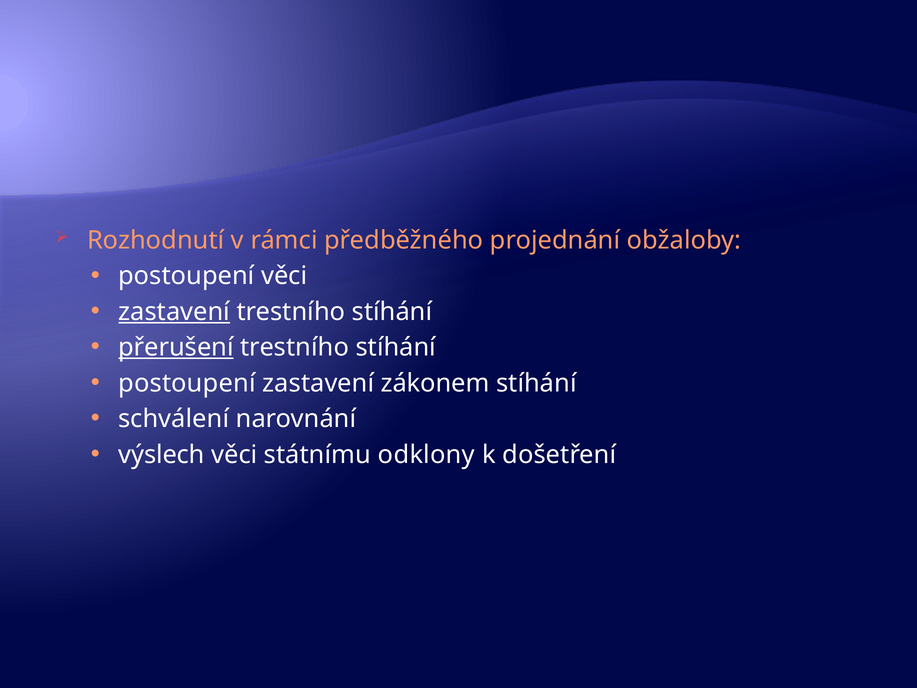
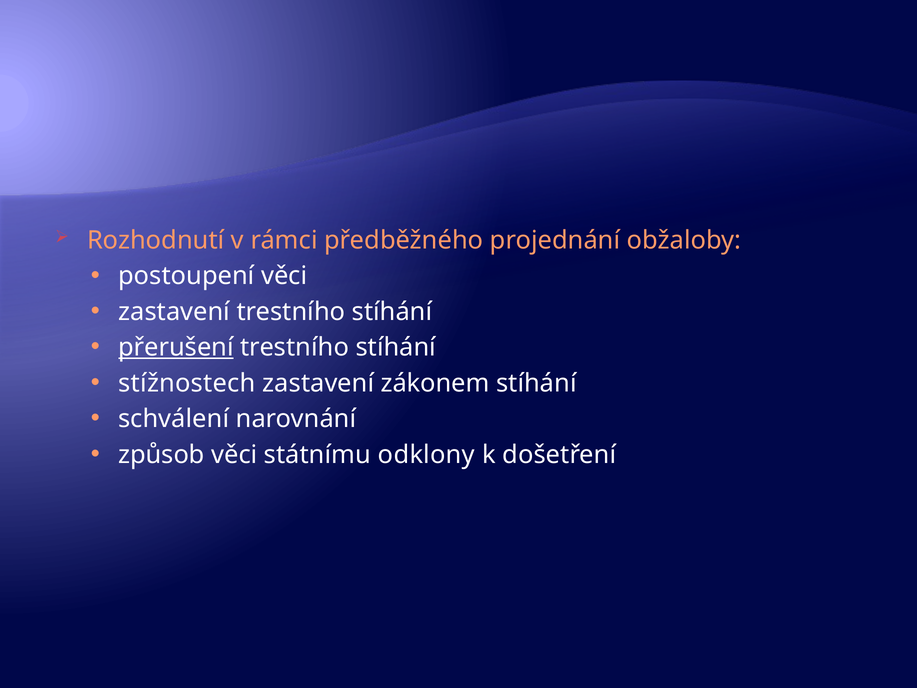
zastavení at (174, 312) underline: present -> none
postoupení at (187, 383): postoupení -> stížnostech
výslech: výslech -> způsob
